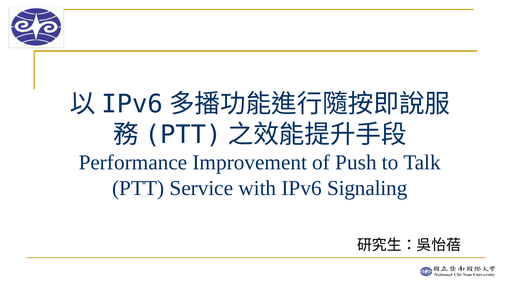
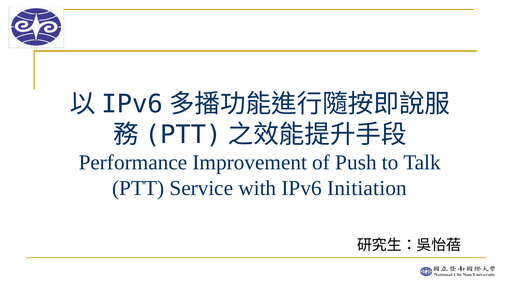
Signaling: Signaling -> Initiation
